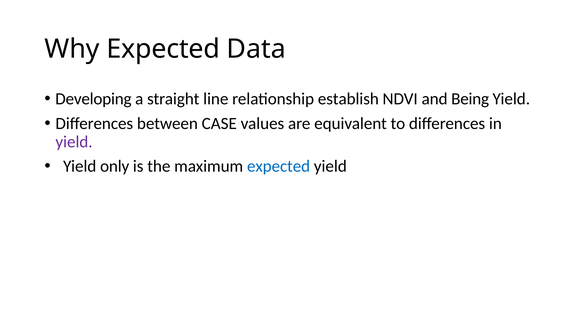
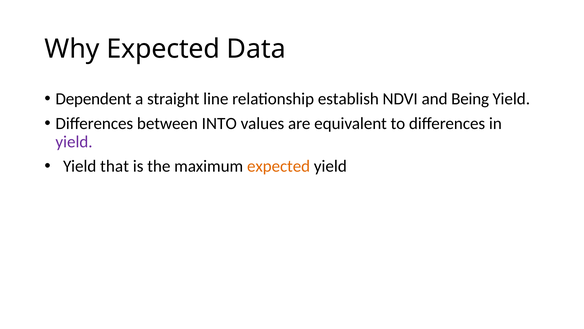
Developing: Developing -> Dependent
CASE: CASE -> INTO
only: only -> that
expected at (279, 166) colour: blue -> orange
